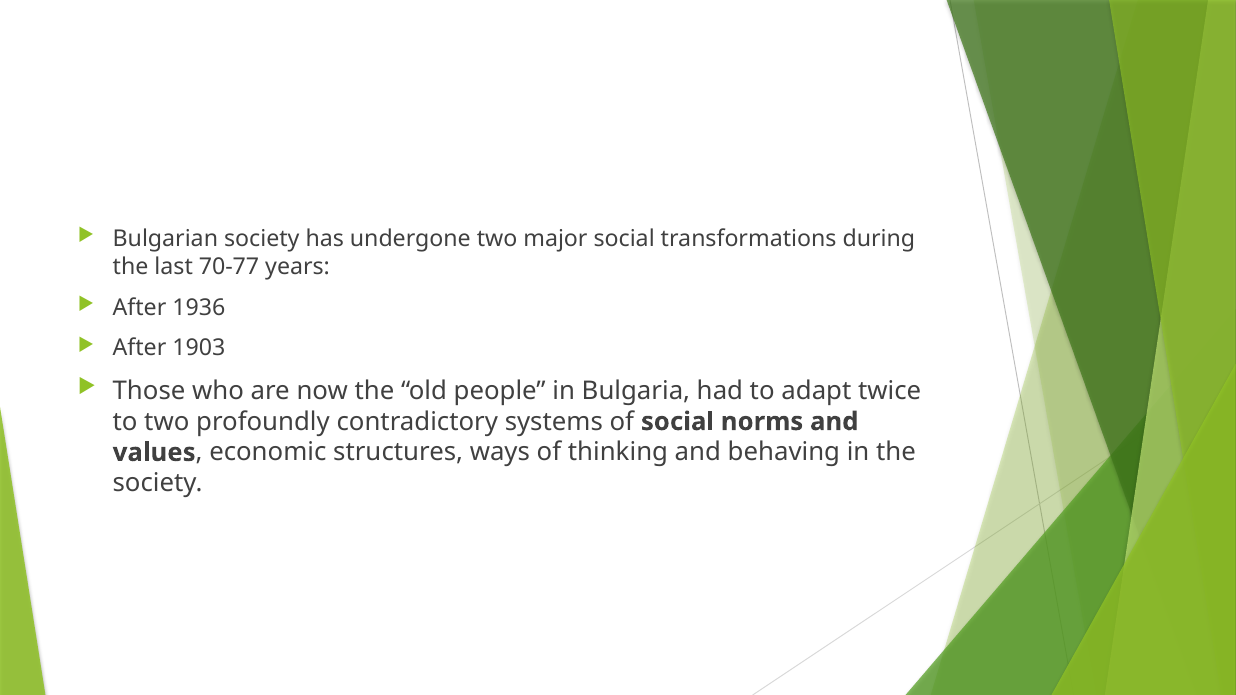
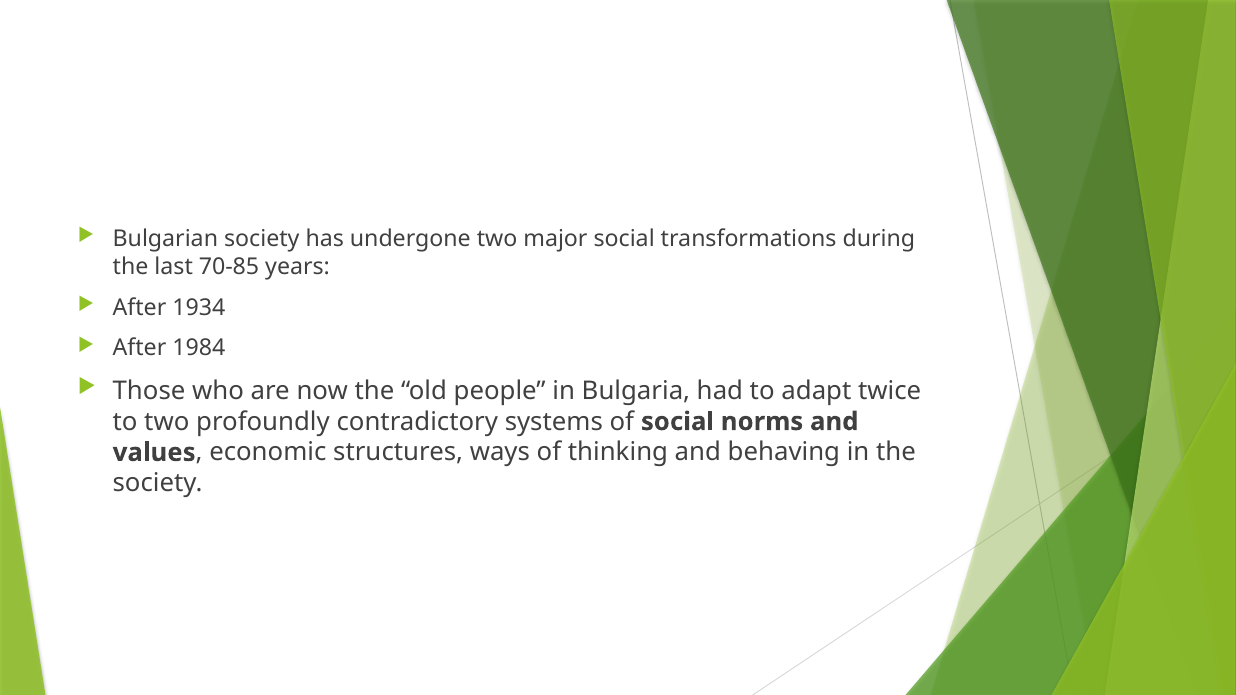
70-77: 70-77 -> 70-85
1936: 1936 -> 1934
1903: 1903 -> 1984
